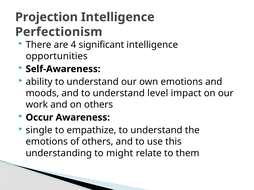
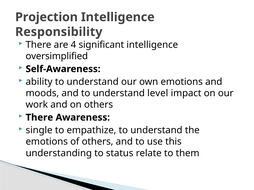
Perfectionism: Perfectionism -> Responsibility
opportunities: opportunities -> oversimplified
Occur at (39, 118): Occur -> There
might: might -> status
